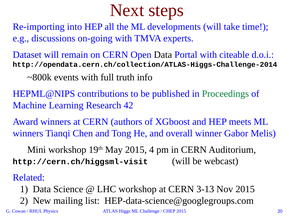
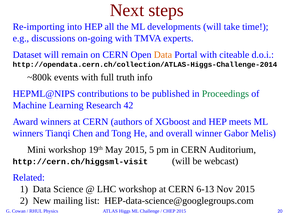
Data at (163, 55) colour: black -> orange
4: 4 -> 5
3-13: 3-13 -> 6-13
